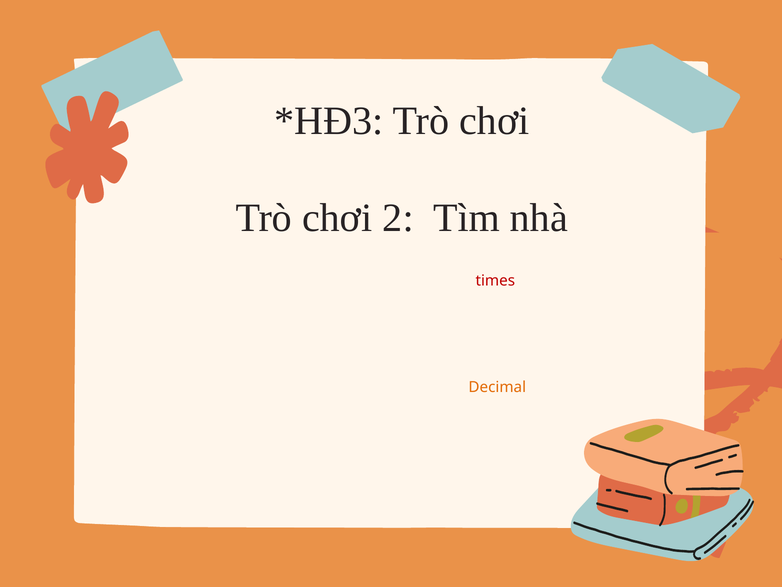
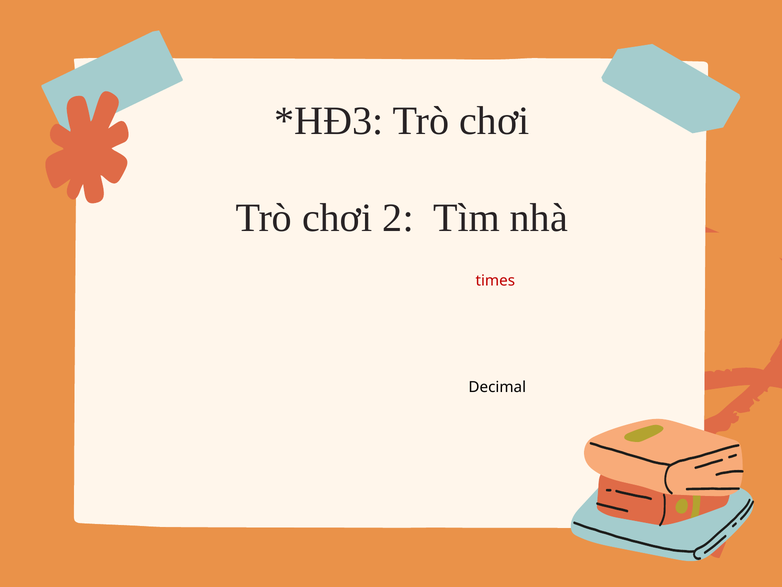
Decimal at (497, 387) colour: orange -> black
